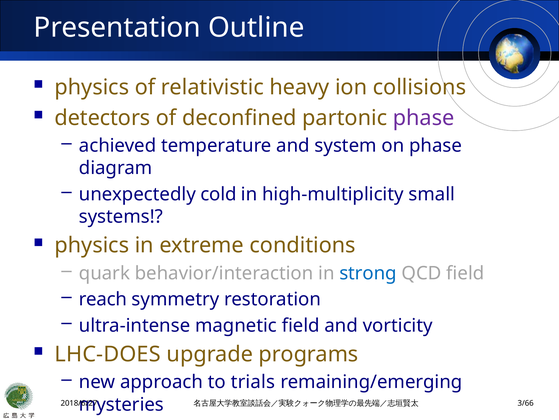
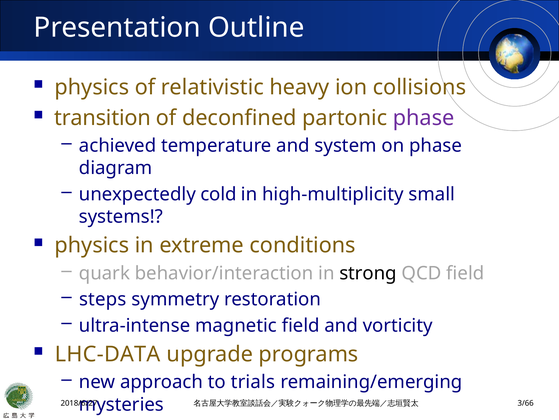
detectors: detectors -> transition
strong colour: blue -> black
reach: reach -> steps
LHC-DOES: LHC-DOES -> LHC-DATA
